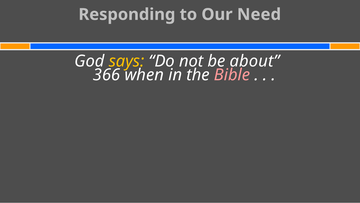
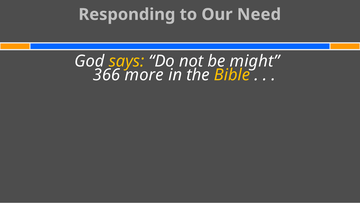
about: about -> might
when: when -> more
Bible colour: pink -> yellow
